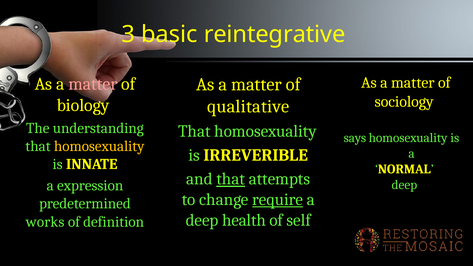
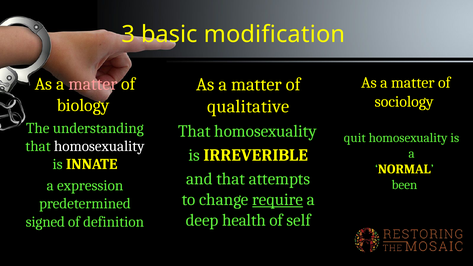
reintegrative: reintegrative -> modification
says: says -> quit
homosexuality at (99, 146) colour: yellow -> white
that at (231, 179) underline: present -> none
deep at (404, 185): deep -> been
works: works -> signed
